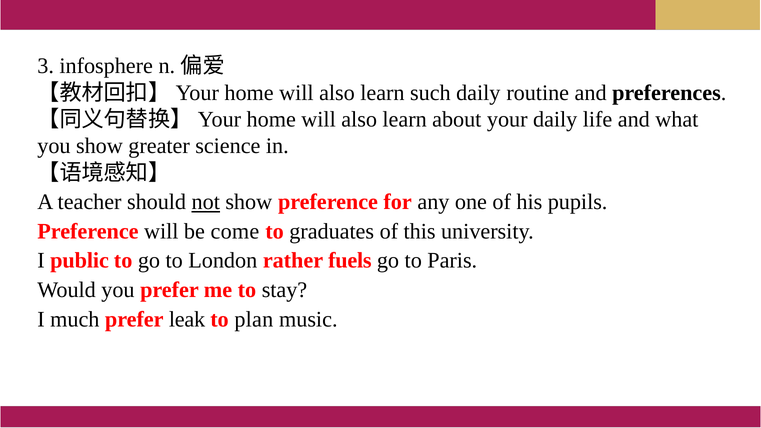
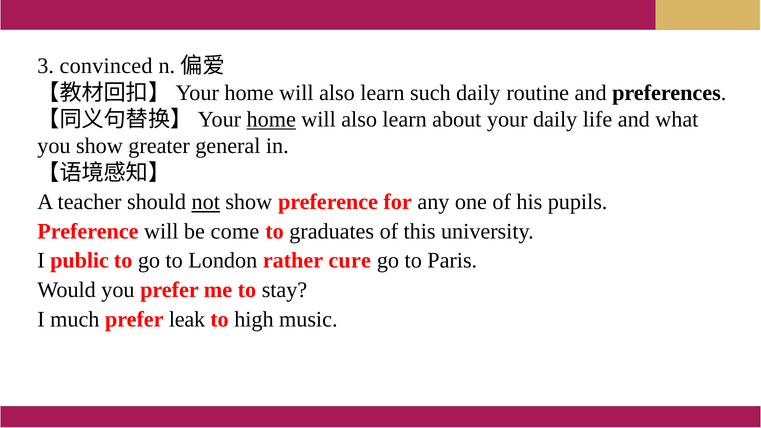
infosphere: infosphere -> convinced
home at (271, 119) underline: none -> present
science: science -> general
fuels: fuels -> cure
plan: plan -> high
